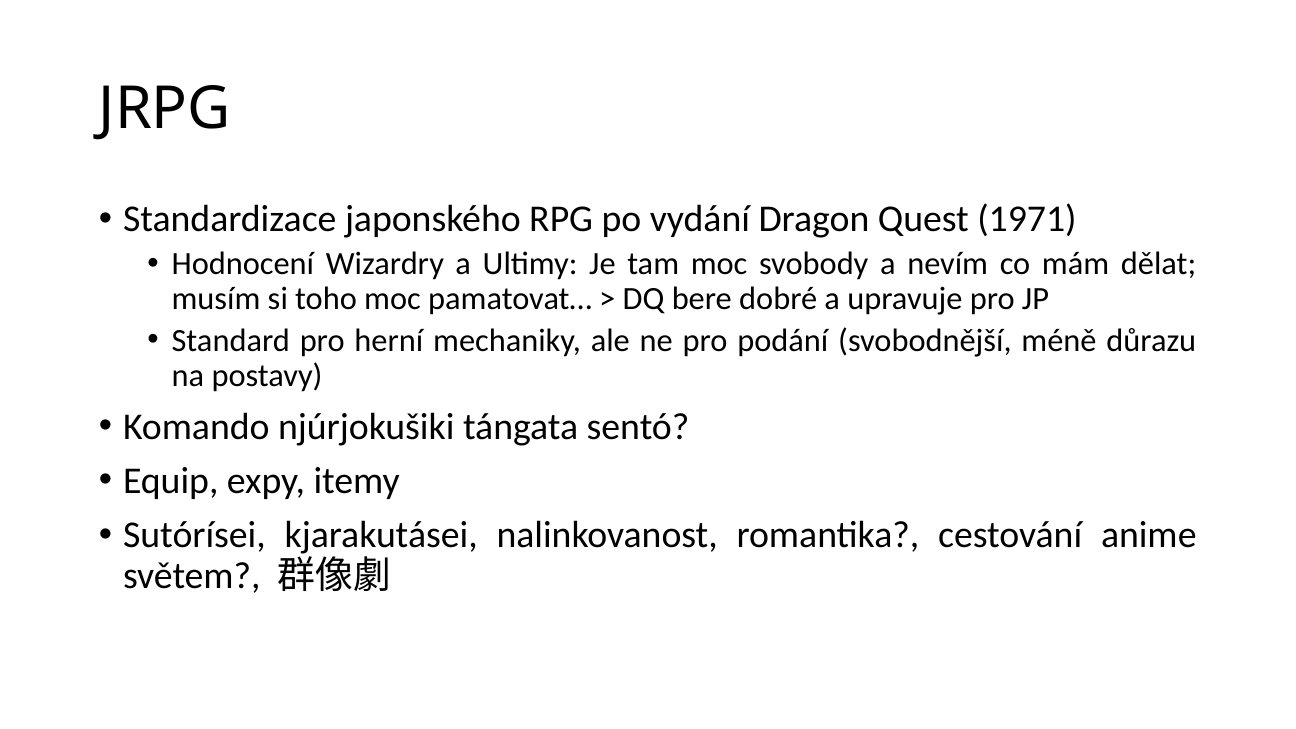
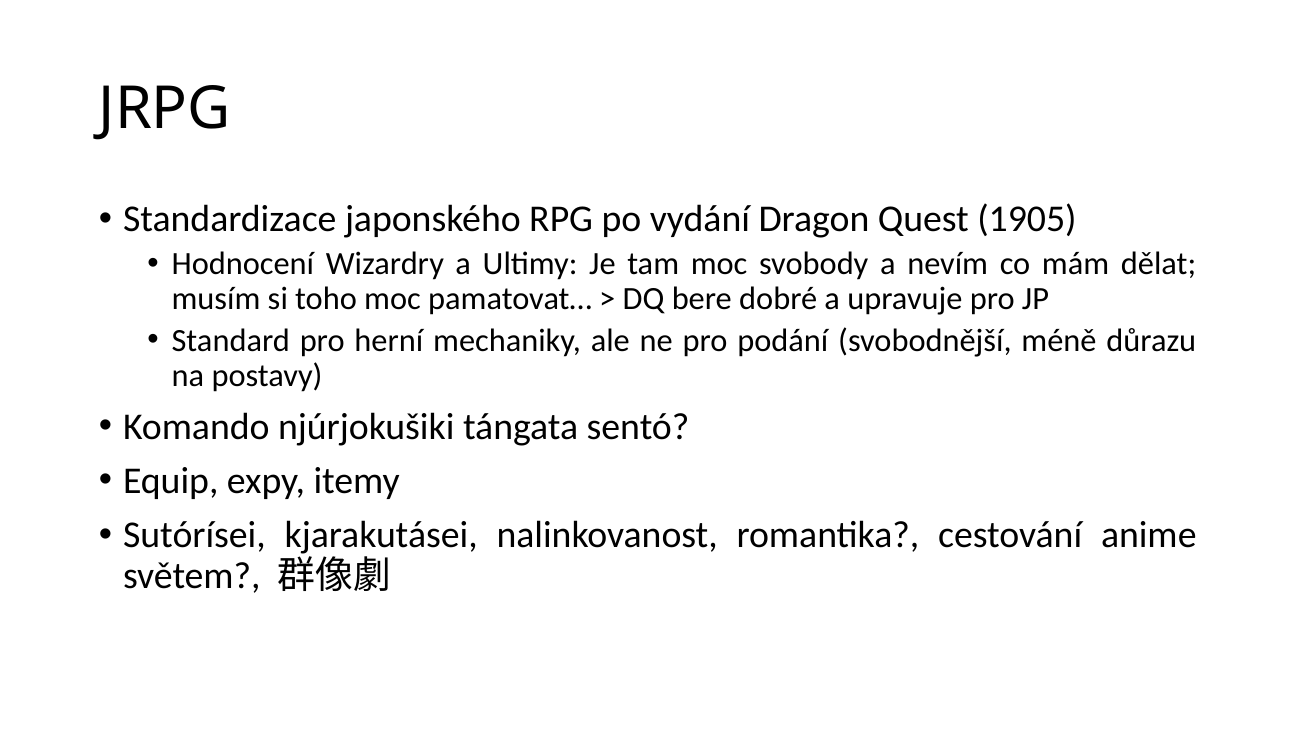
1971: 1971 -> 1905
